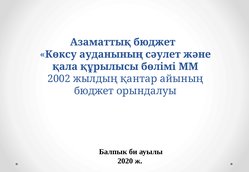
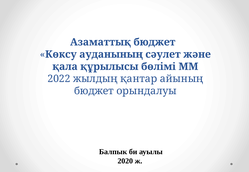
2002: 2002 -> 2022
